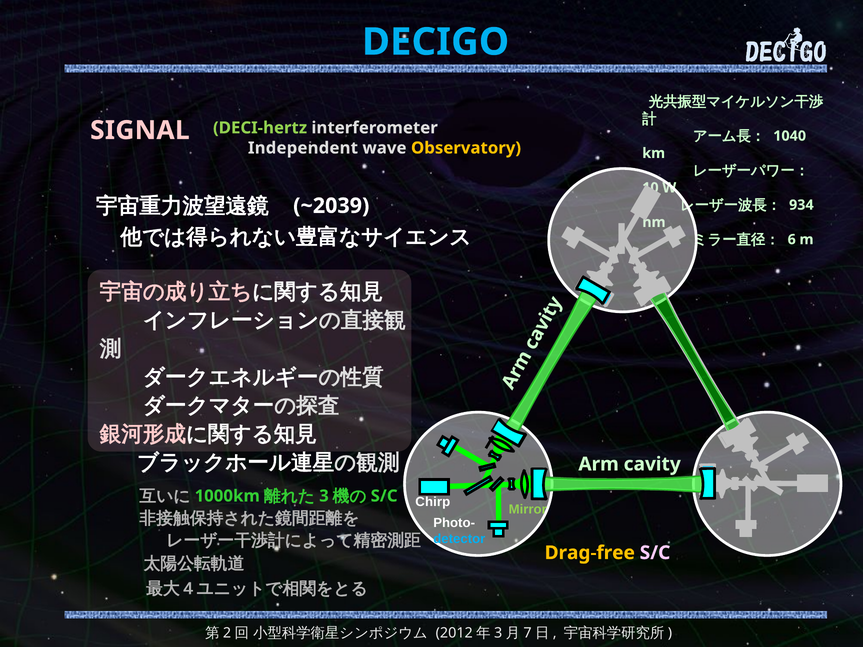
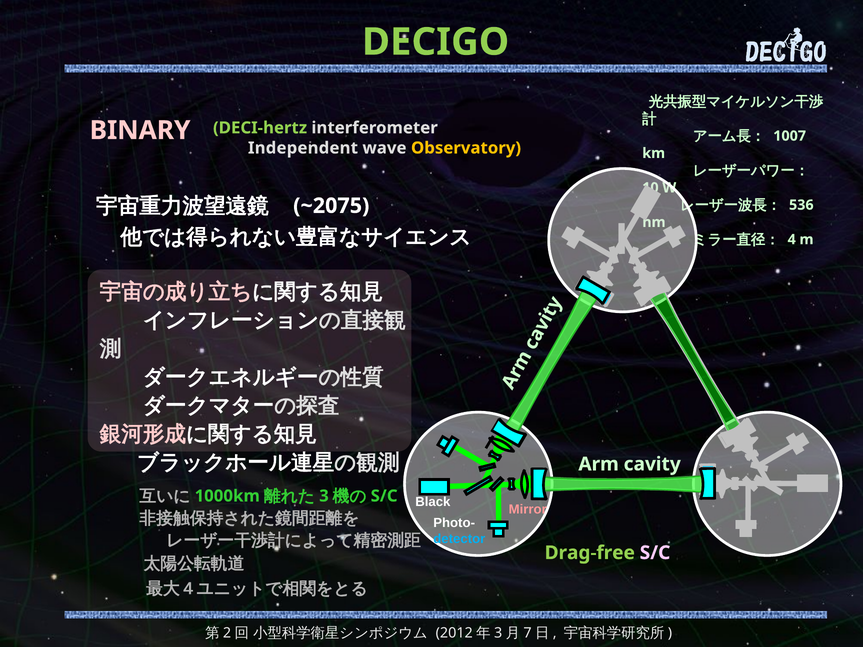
DECIGO colour: light blue -> light green
SIGNAL: SIGNAL -> BINARY
1040: 1040 -> 1007
~2039: ~2039 -> ~2075
934: 934 -> 536
6: 6 -> 4
Chirp: Chirp -> Black
Mirror colour: light green -> pink
Drag-free colour: yellow -> light green
